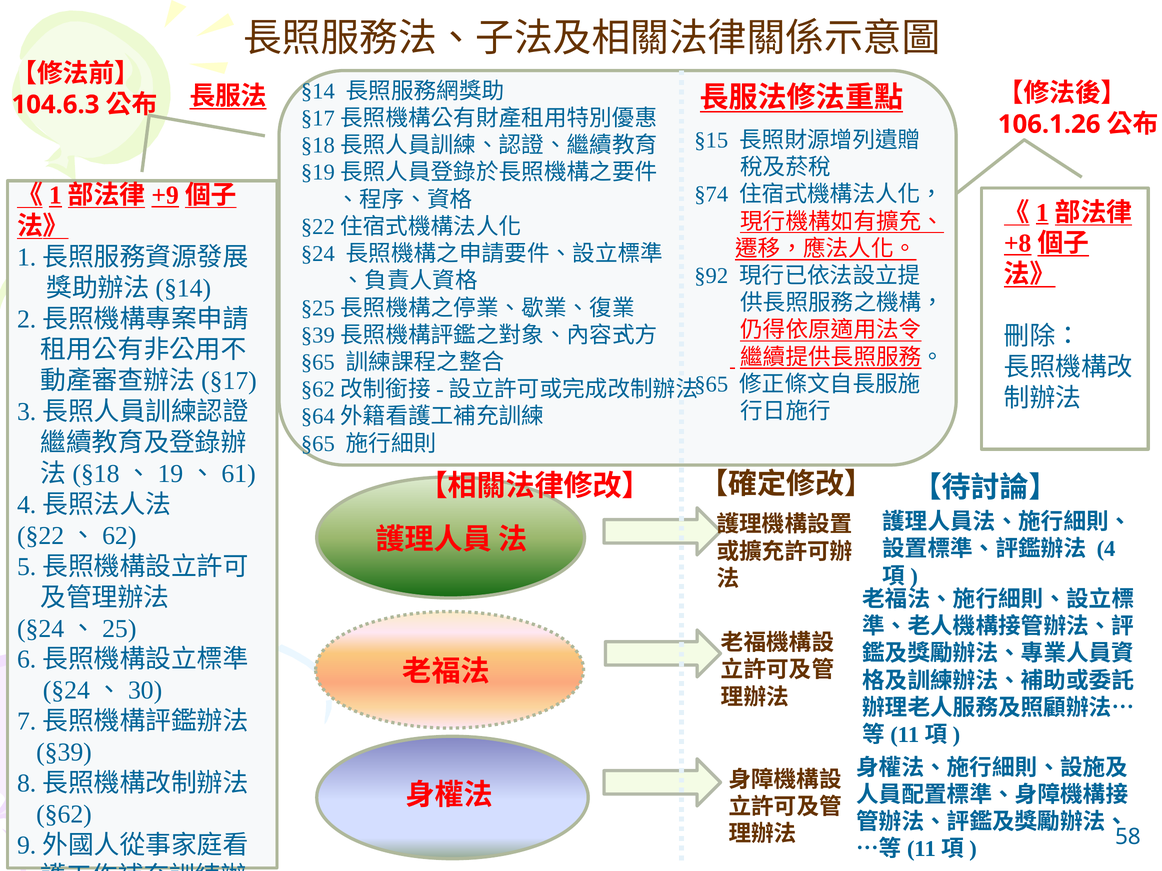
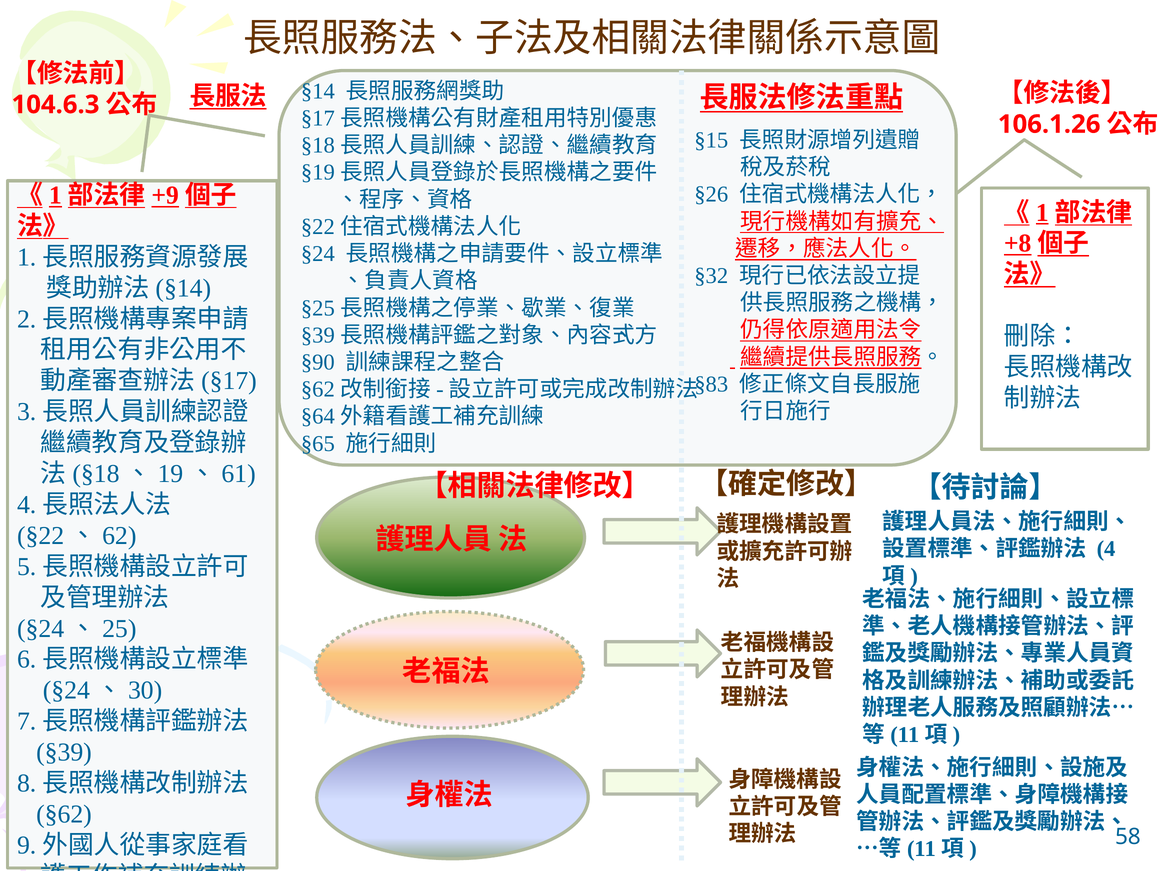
§74: §74 -> §26
§92: §92 -> §32
§65 at (318, 363): §65 -> §90
§65 at (711, 384): §65 -> §83
